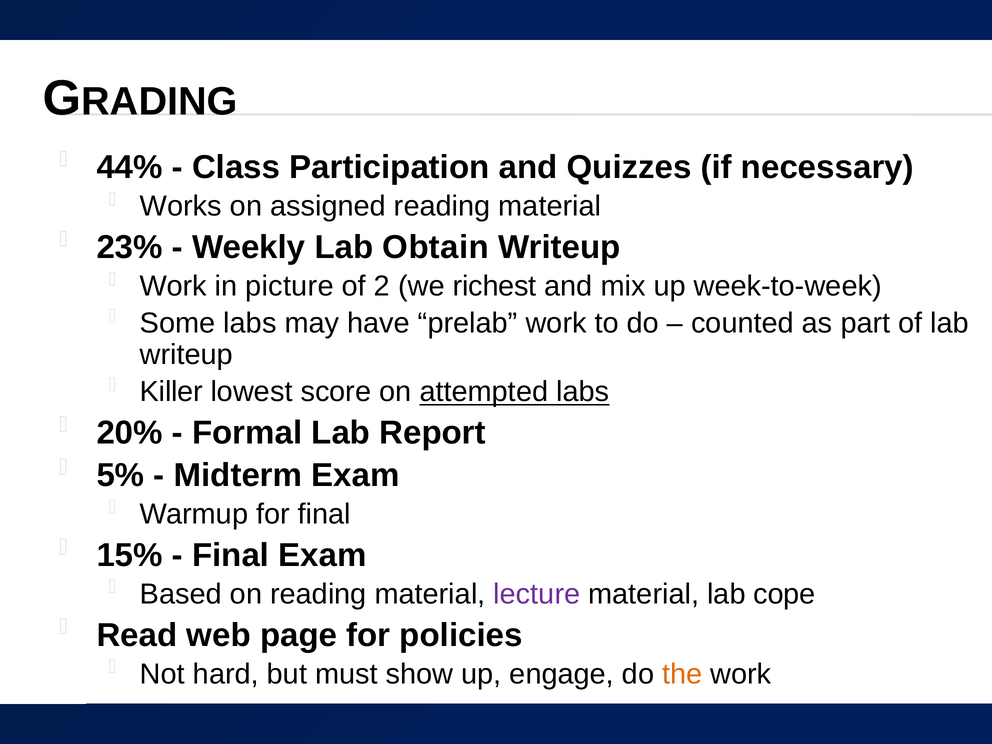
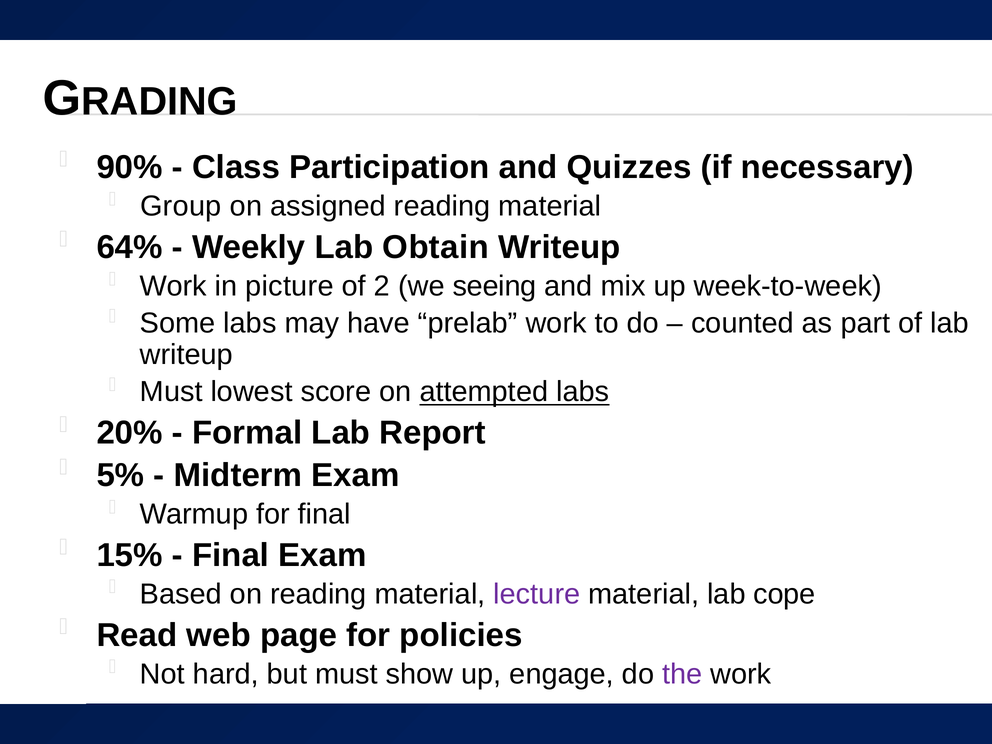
44%: 44% -> 90%
Works: Works -> Group
23%: 23% -> 64%
richest: richest -> seeing
Killer at (171, 392): Killer -> Must
the colour: orange -> purple
